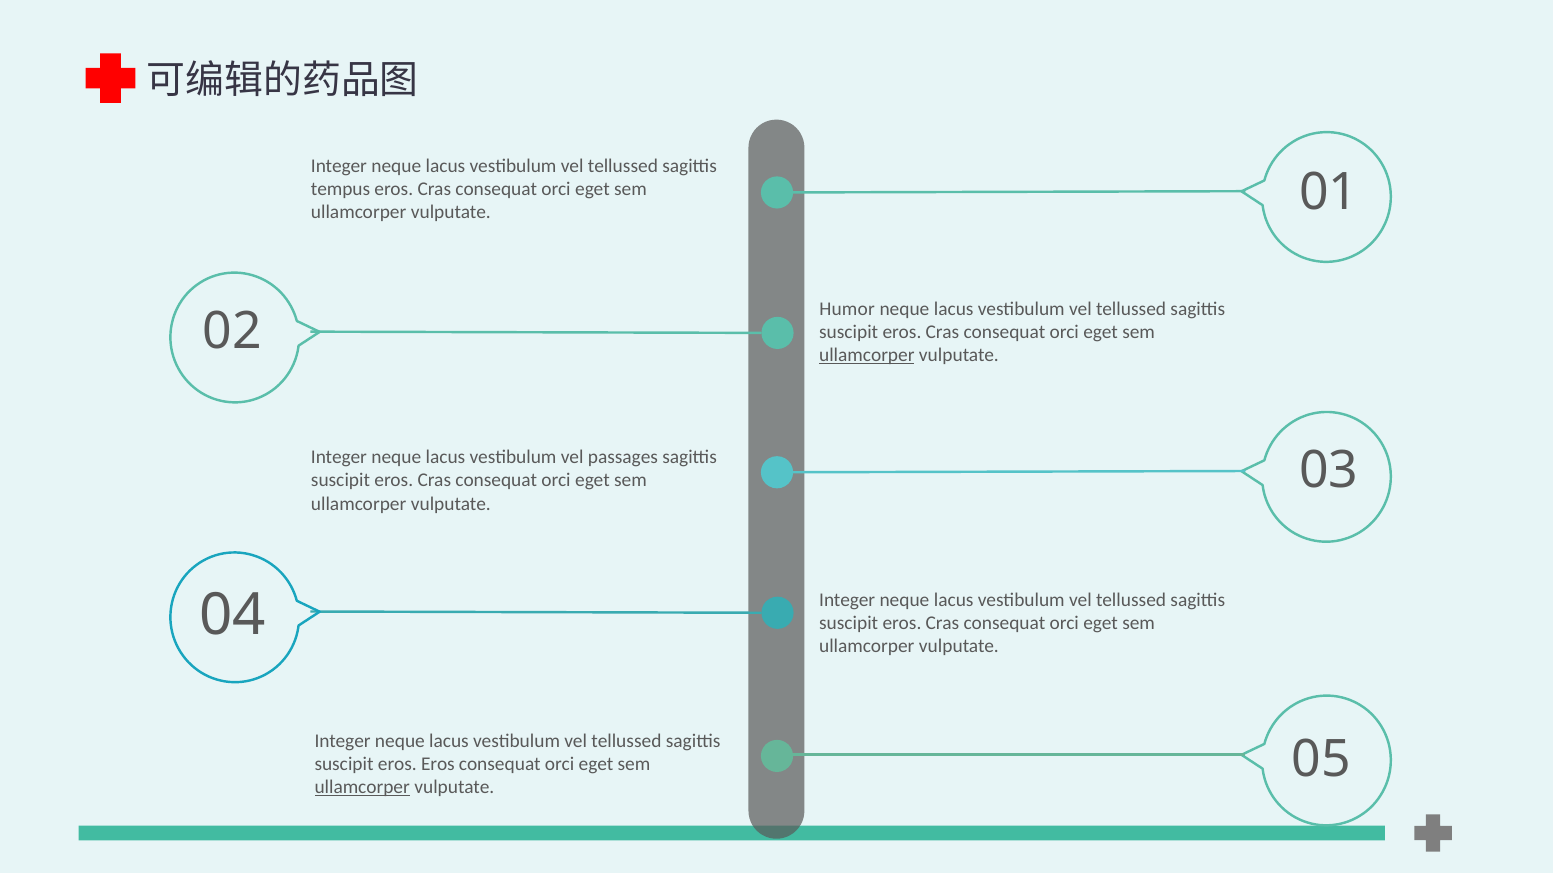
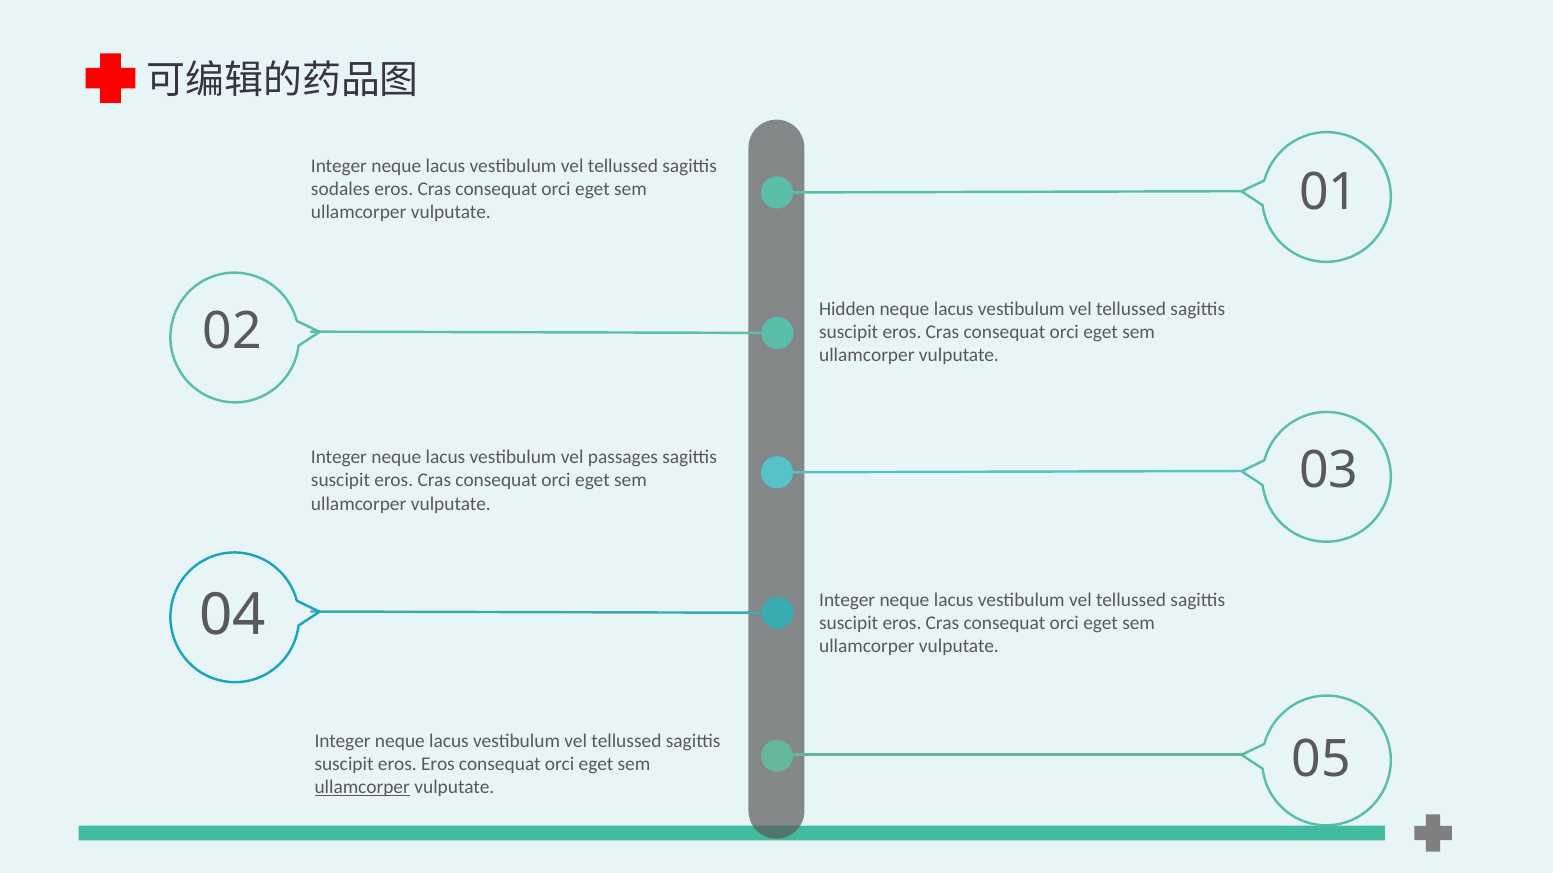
tempus: tempus -> sodales
Humor: Humor -> Hidden
ullamcorper at (867, 356) underline: present -> none
